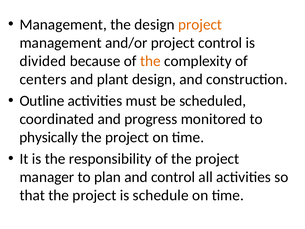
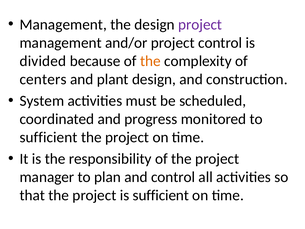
project at (200, 24) colour: orange -> purple
Outline: Outline -> System
physically at (49, 137): physically -> sufficient
is schedule: schedule -> sufficient
